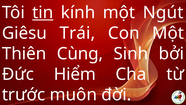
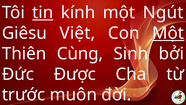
Trái: Trái -> Việt
Một at (168, 33) underline: none -> present
Hiểm: Hiểm -> Được
